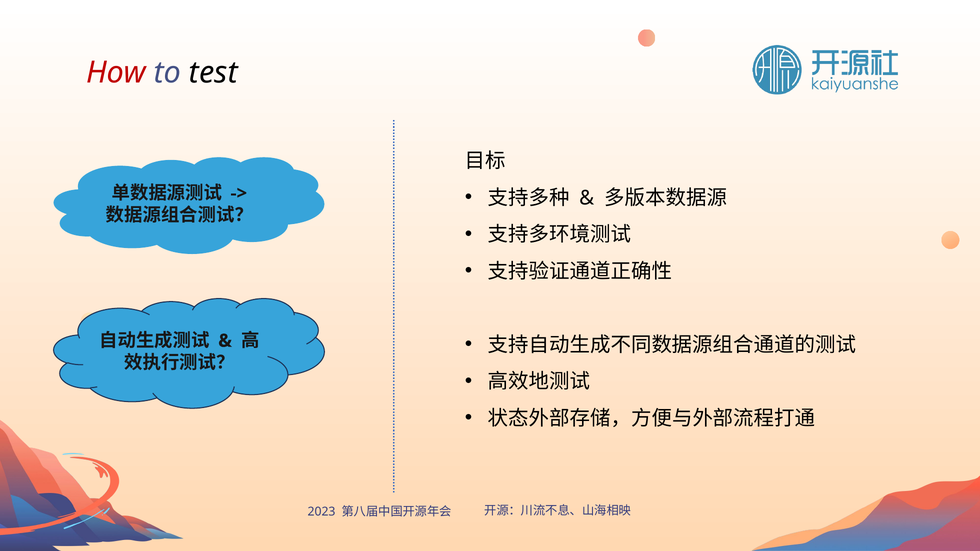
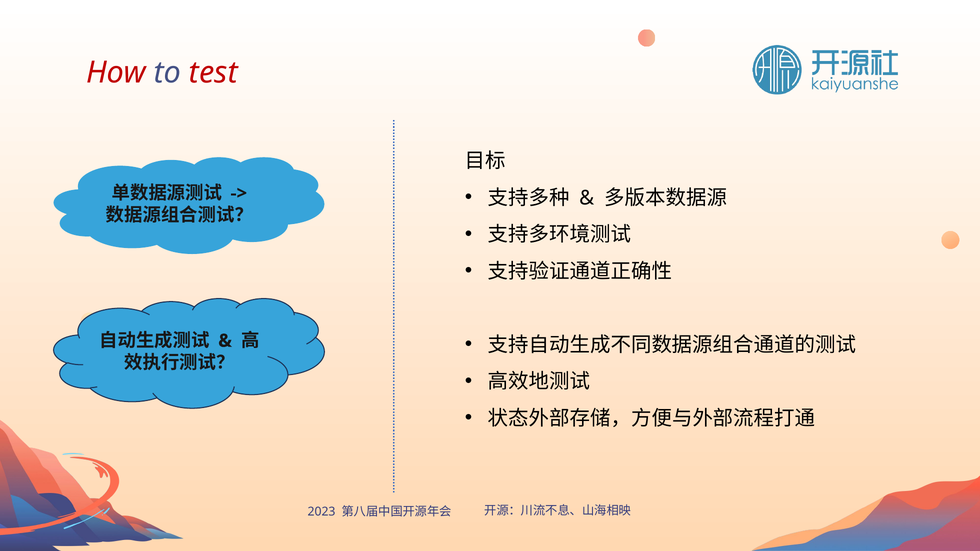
test colour: black -> red
